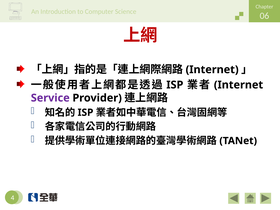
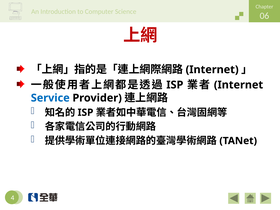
Service colour: purple -> blue
